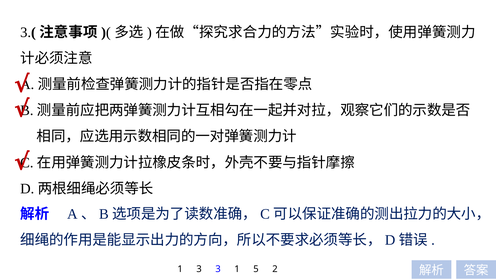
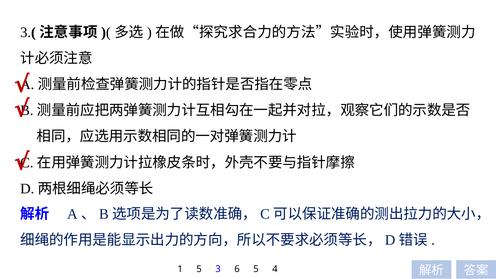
1 3: 3 -> 5
3 1: 1 -> 6
2: 2 -> 4
